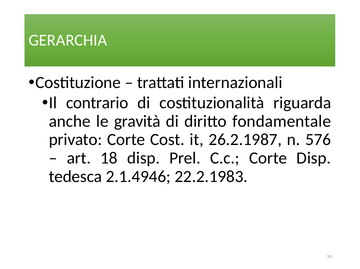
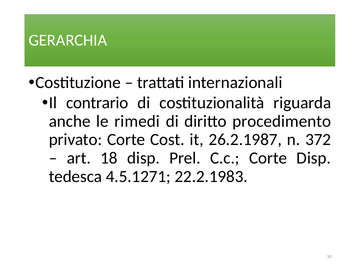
gravità: gravità -> rimedi
fondamentale: fondamentale -> procedimento
576: 576 -> 372
2.1.4946: 2.1.4946 -> 4.5.1271
